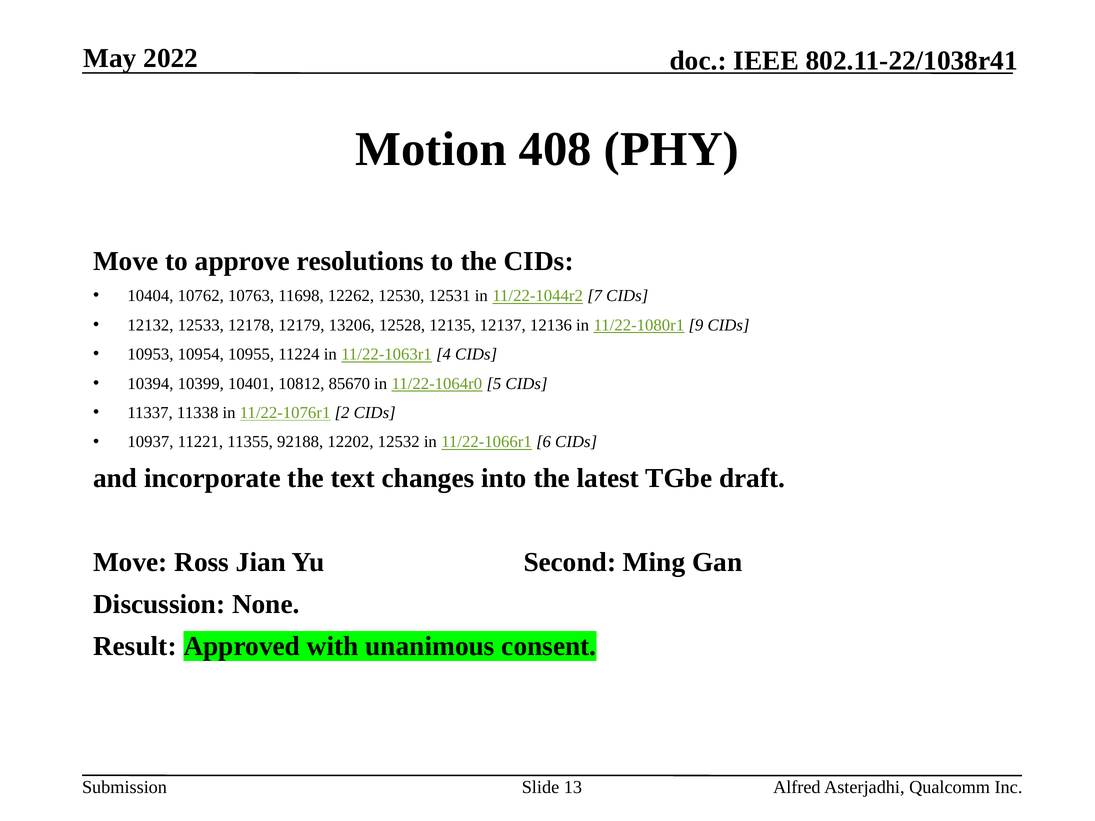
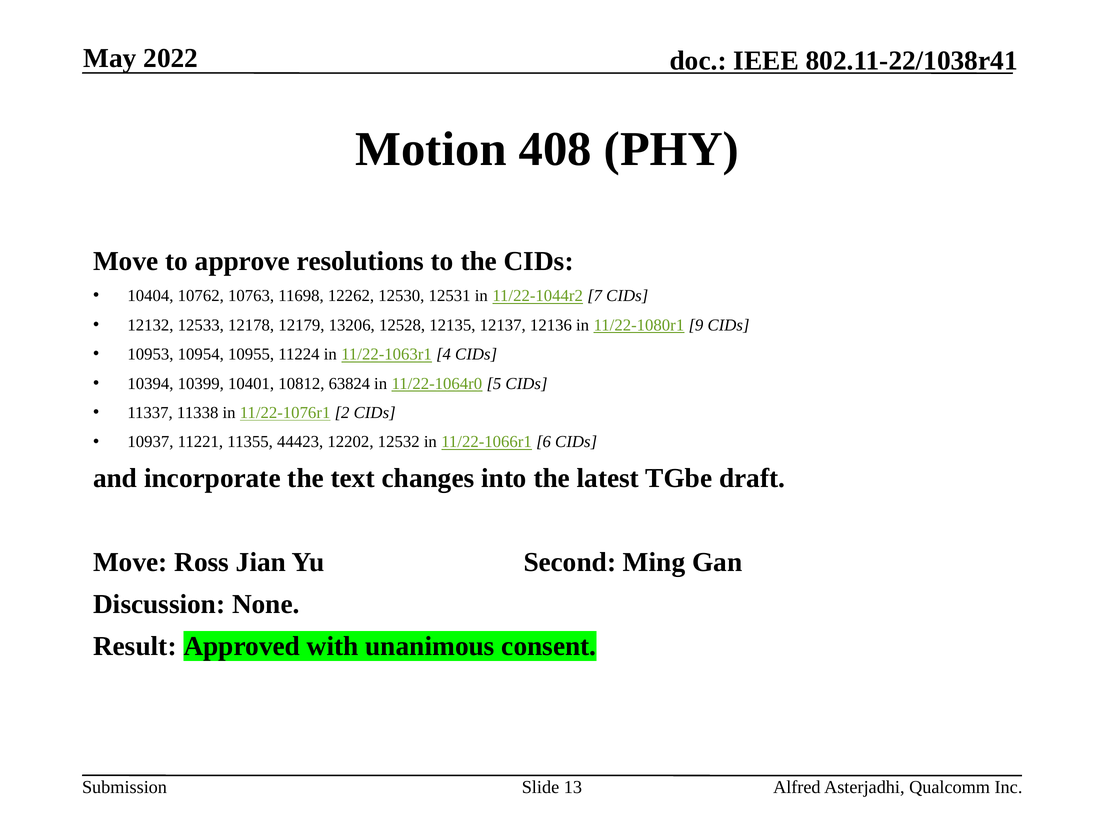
85670: 85670 -> 63824
92188: 92188 -> 44423
